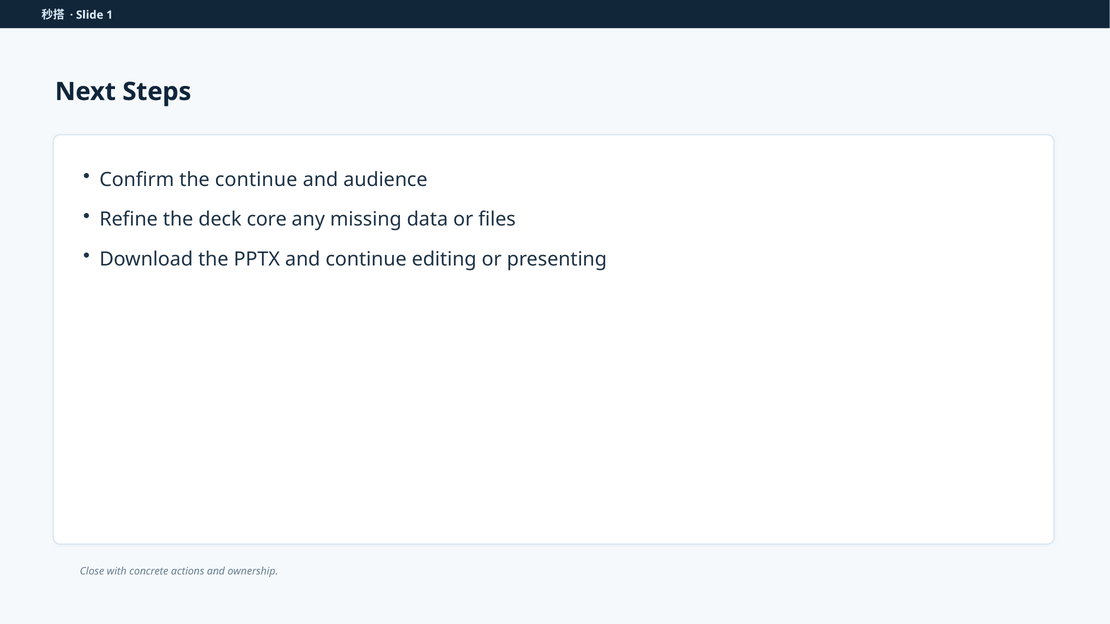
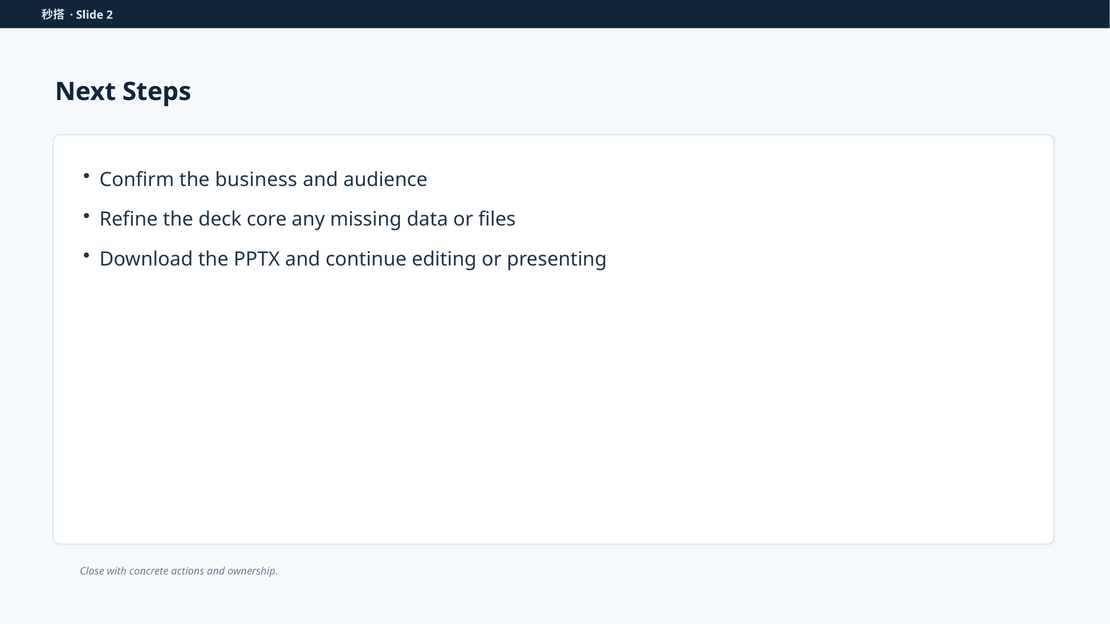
1: 1 -> 2
the continue: continue -> business
